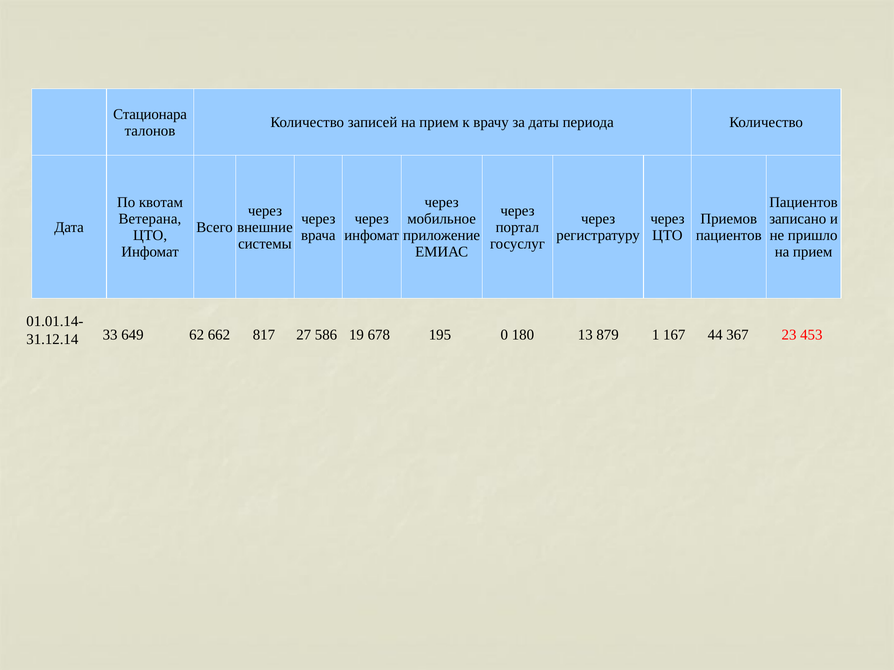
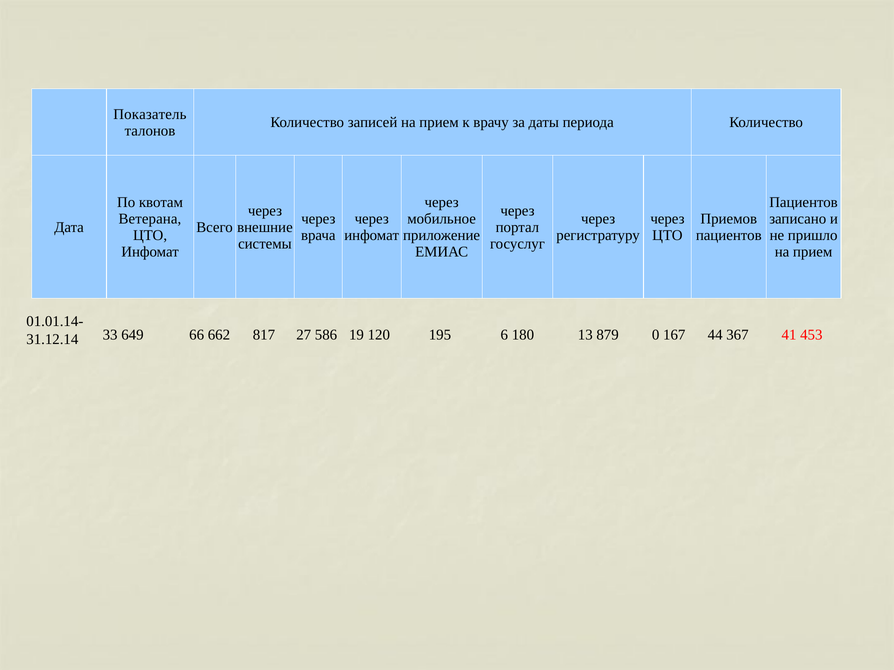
Стационара: Стационара -> Показатель
62: 62 -> 66
678: 678 -> 120
0: 0 -> 6
1: 1 -> 0
23: 23 -> 41
